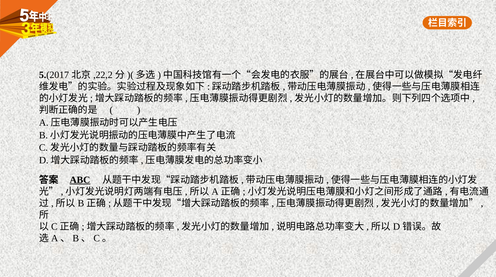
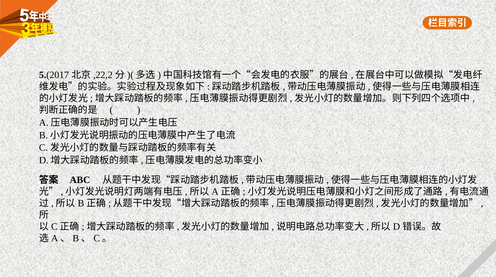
ABC underline: present -> none
